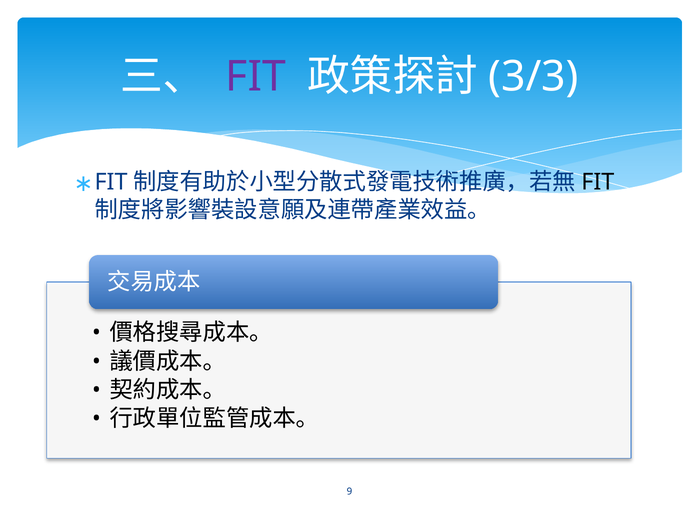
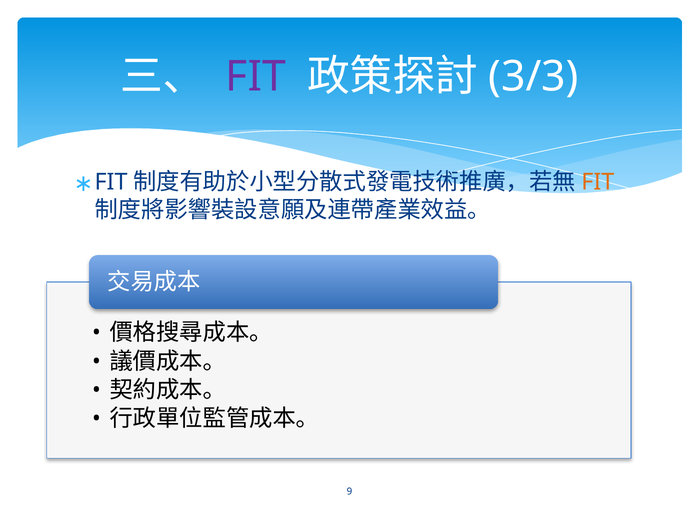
FIT at (598, 182) colour: black -> orange
